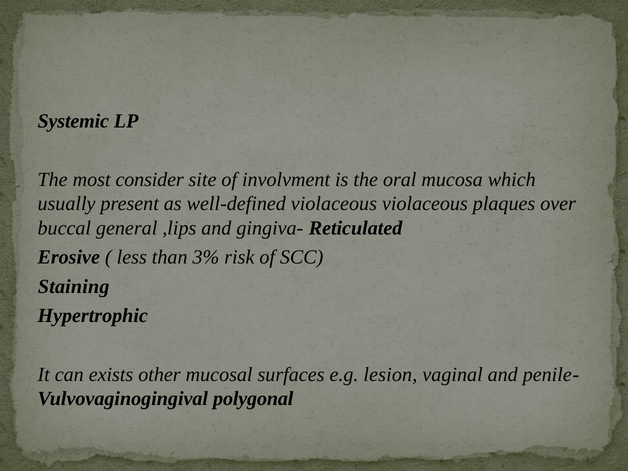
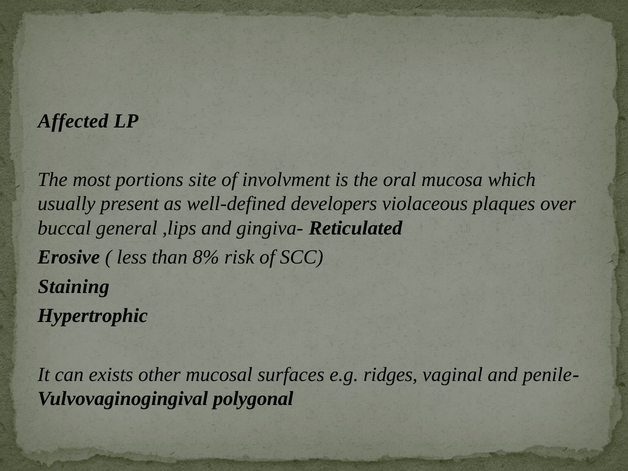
Systemic: Systemic -> Affected
consider: consider -> portions
well-defined violaceous: violaceous -> developers
3%: 3% -> 8%
lesion: lesion -> ridges
